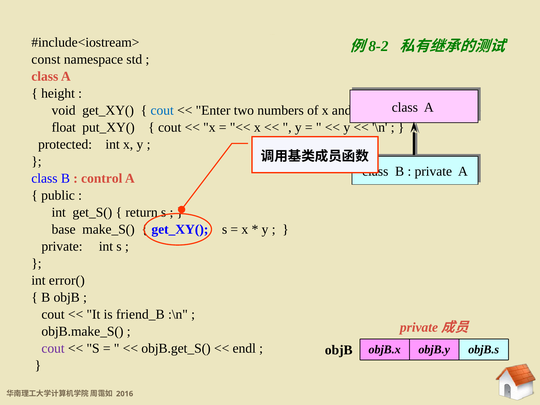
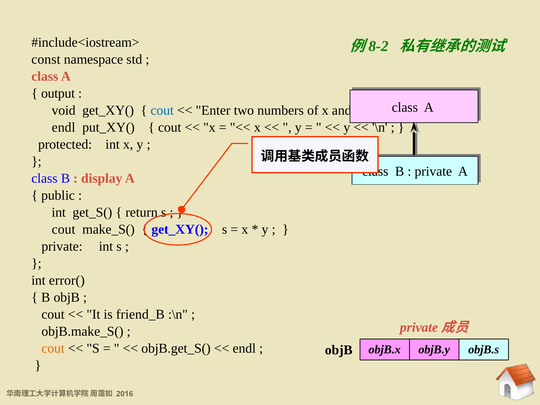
height: height -> output
float at (64, 127): float -> endl
control: control -> display
base at (64, 229): base -> cout
cout at (53, 348) colour: purple -> orange
